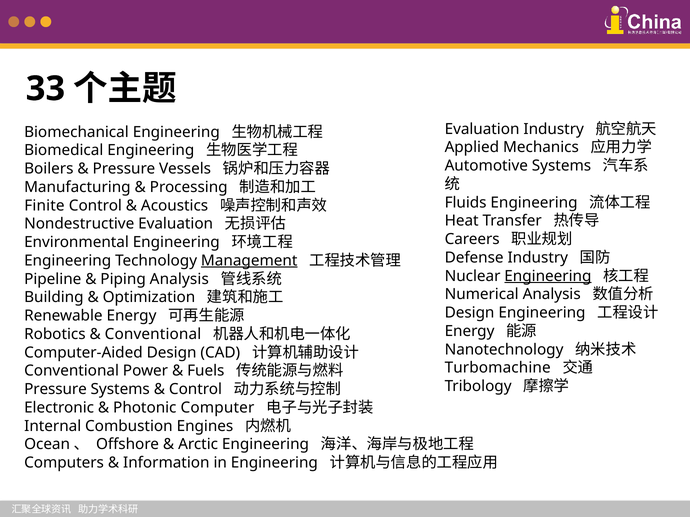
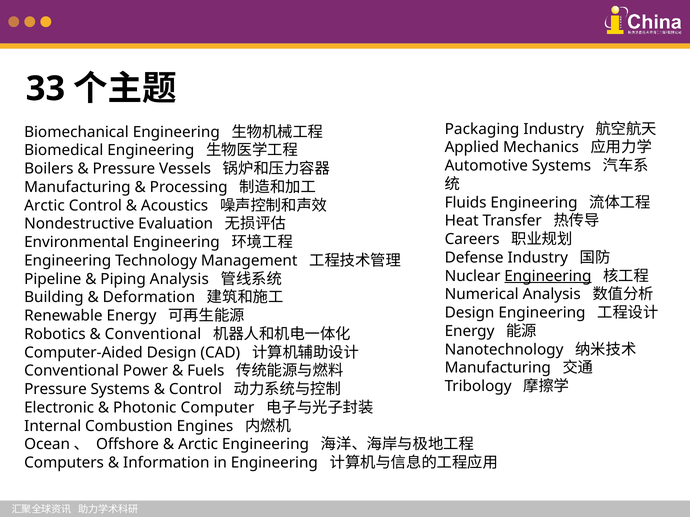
Evaluation at (482, 129): Evaluation -> Packaging
Finite at (44, 206): Finite -> Arctic
Management underline: present -> none
Optimization: Optimization -> Deformation
Turbomachine at (498, 368): Turbomachine -> Manufacturing
